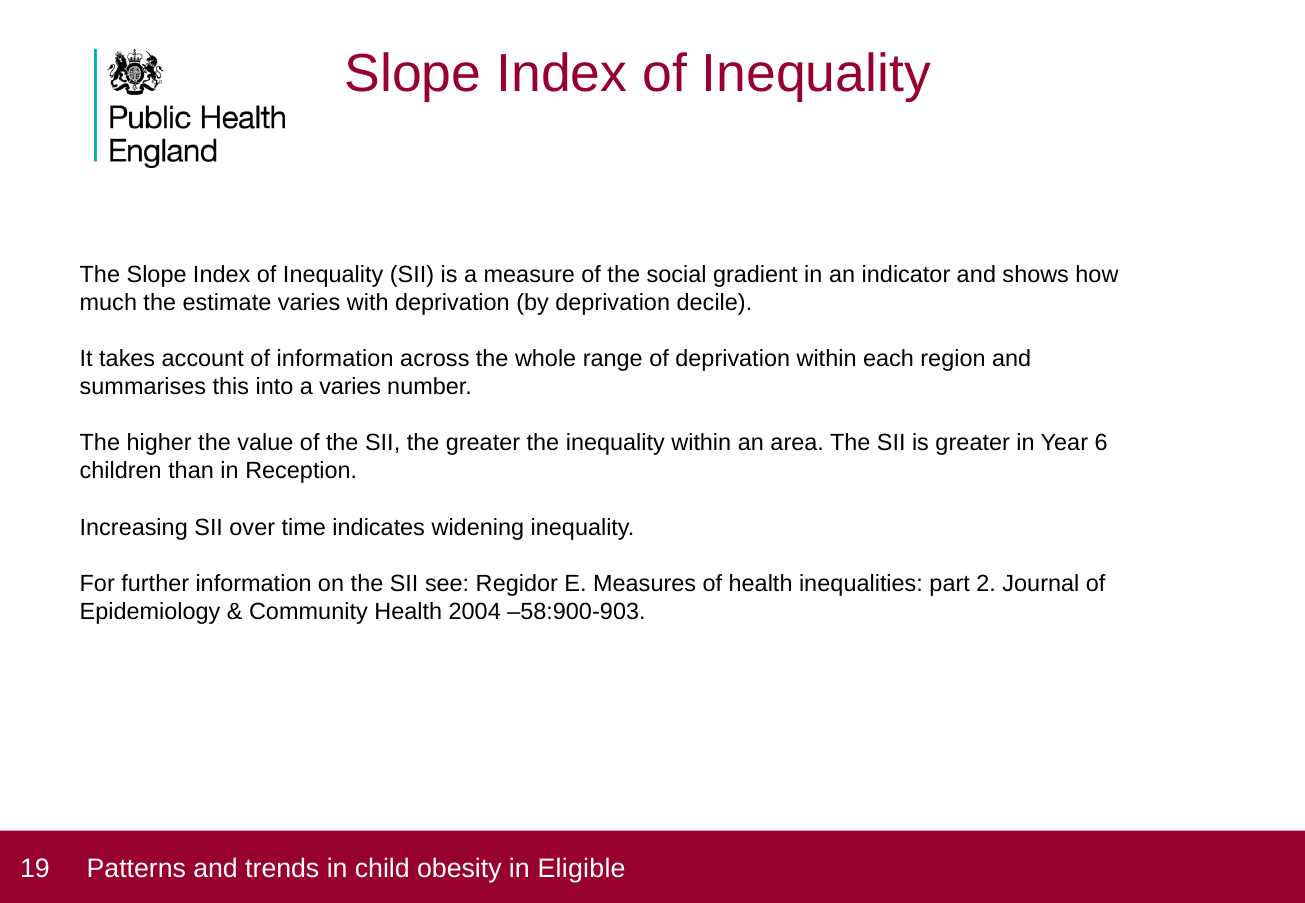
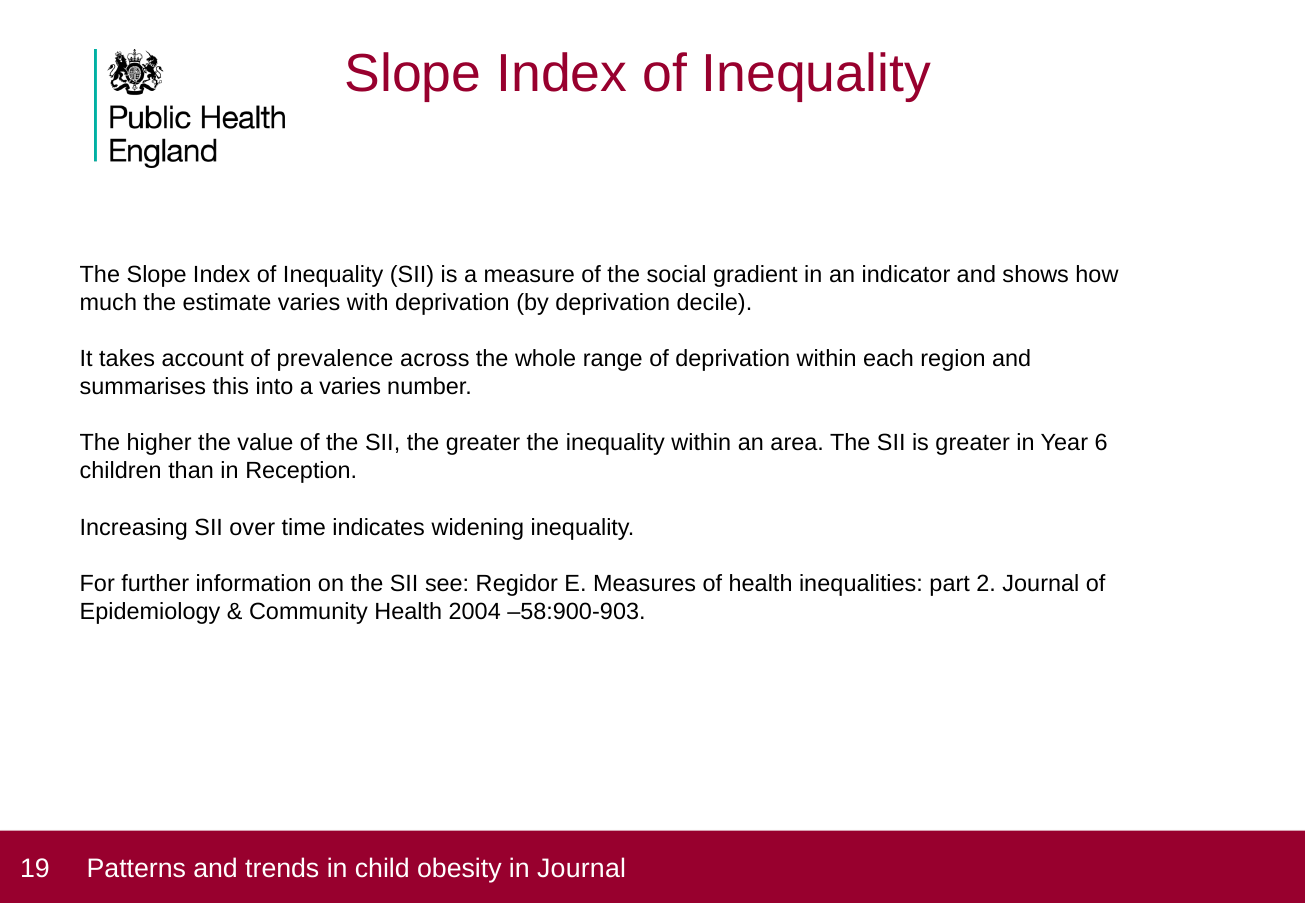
of information: information -> prevalence
in Eligible: Eligible -> Journal
